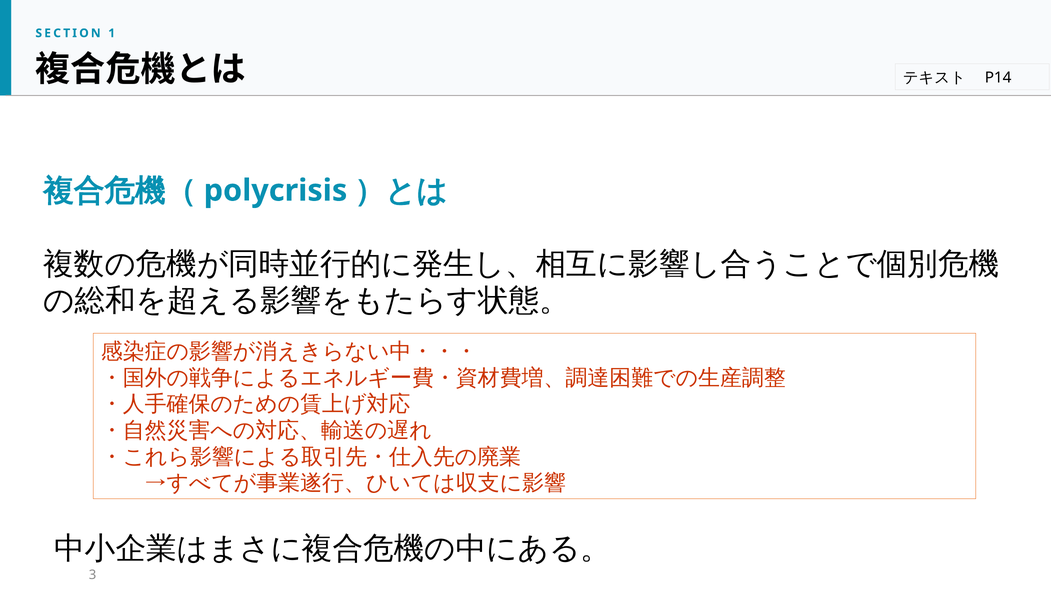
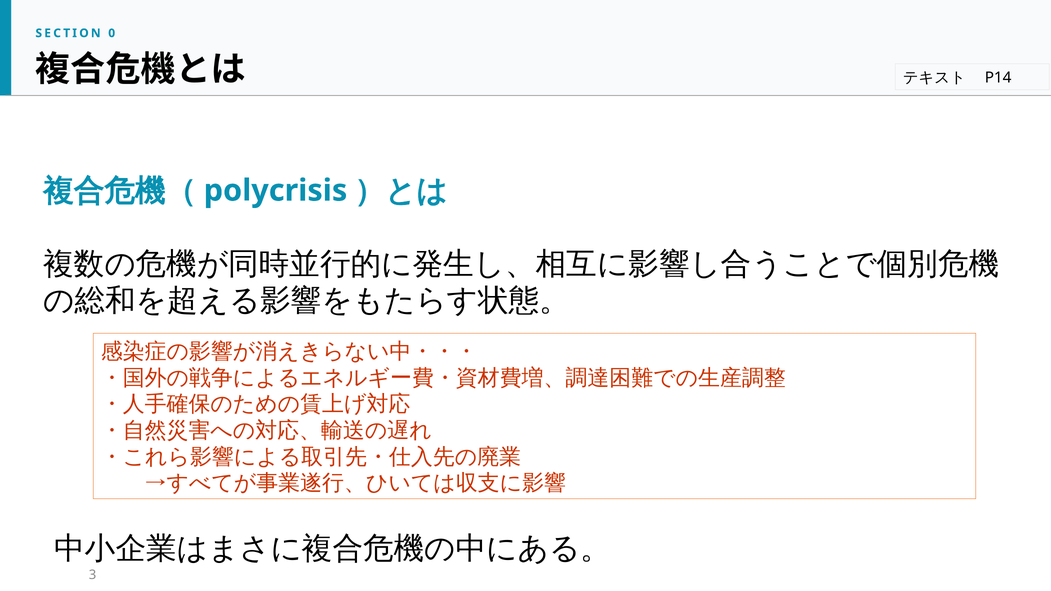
1: 1 -> 0
